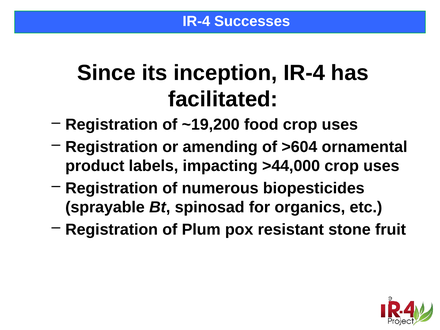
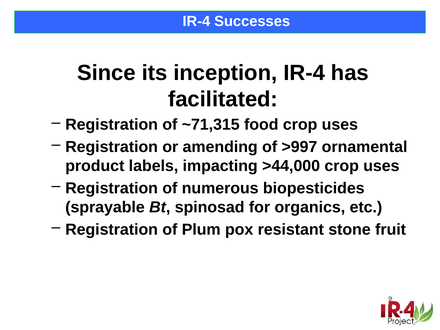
~19,200: ~19,200 -> ~71,315
>604: >604 -> >997
